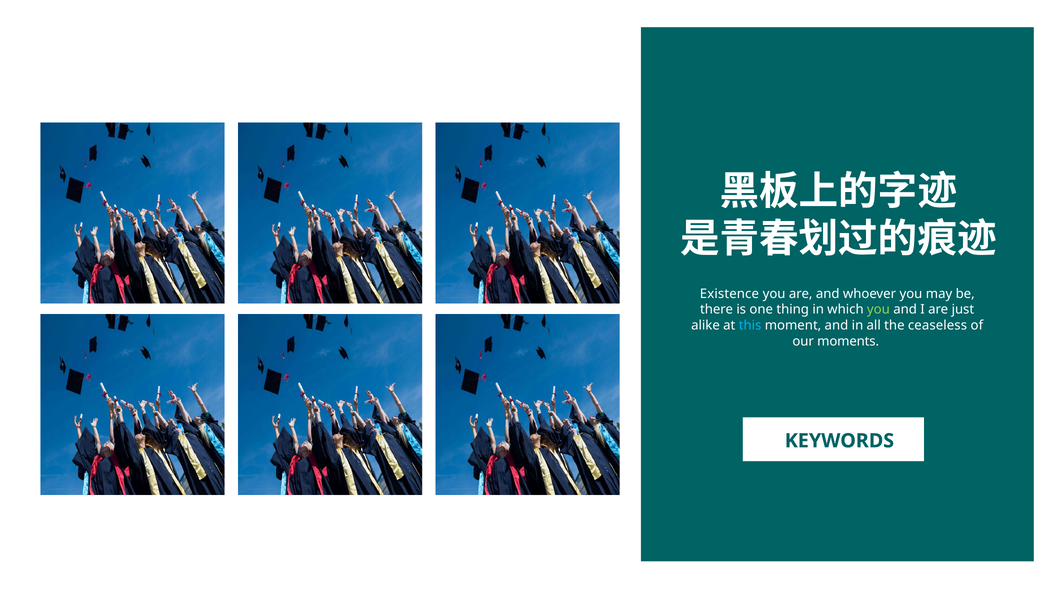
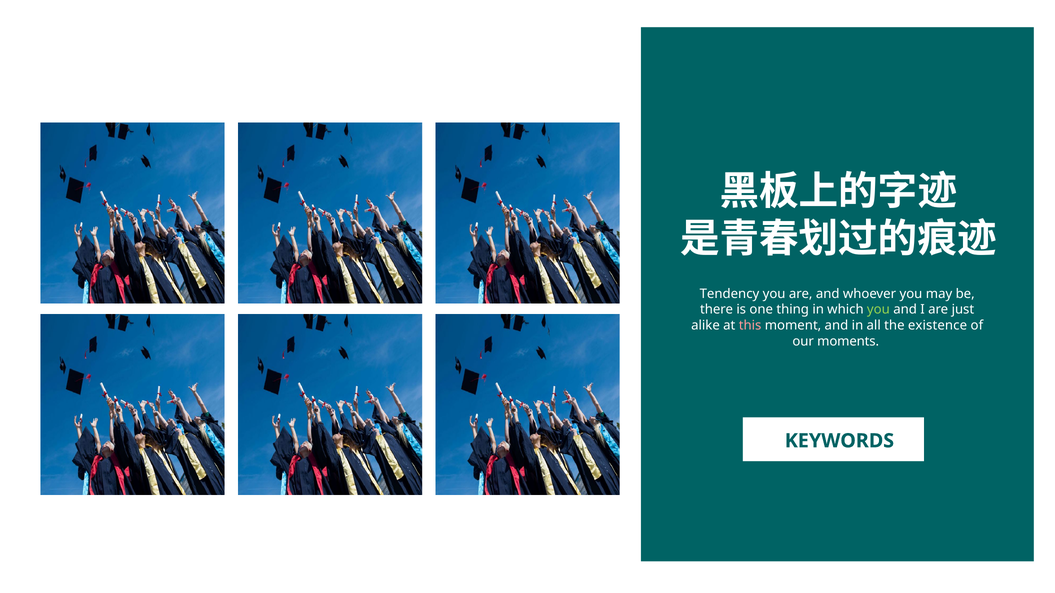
Existence: Existence -> Tendency
this colour: light blue -> pink
ceaseless: ceaseless -> existence
